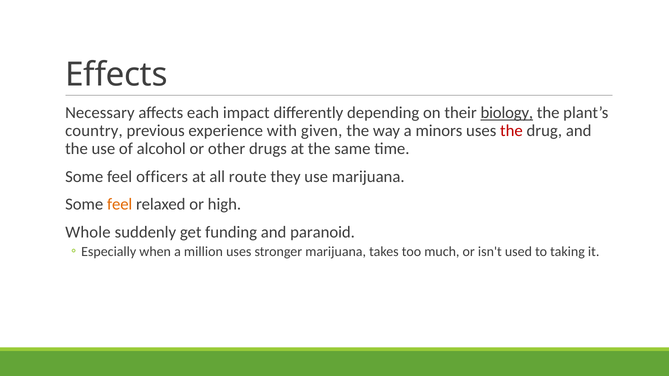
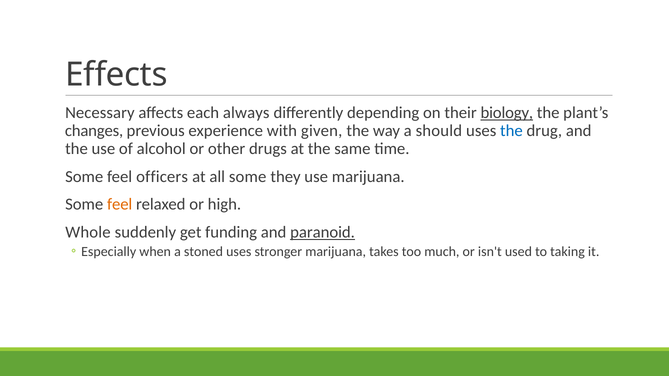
impact: impact -> always
country: country -> changes
minors: minors -> should
the at (511, 131) colour: red -> blue
all route: route -> some
paranoid underline: none -> present
million: million -> stoned
